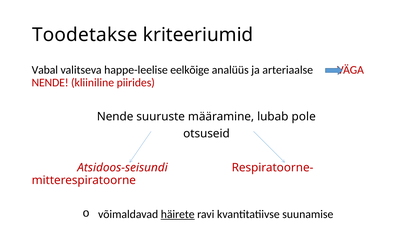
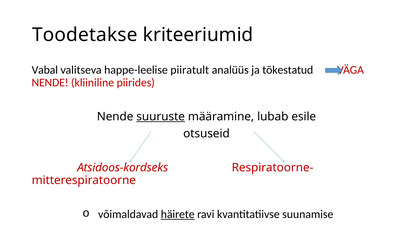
eelkõige: eelkõige -> piiratult
arteriaalse: arteriaalse -> tõkestatud
suuruste underline: none -> present
pole: pole -> esile
Atsidoos-seisundi: Atsidoos-seisundi -> Atsidoos-kordseks
